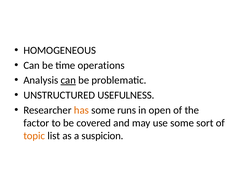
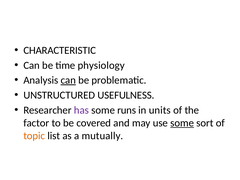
HOMOGENEOUS: HOMOGENEOUS -> CHARACTERISTIC
operations: operations -> physiology
has colour: orange -> purple
open: open -> units
some at (182, 123) underline: none -> present
suspicion: suspicion -> mutually
